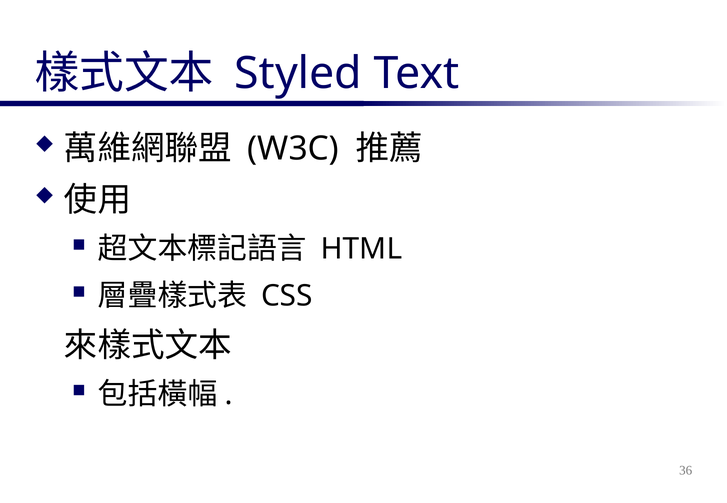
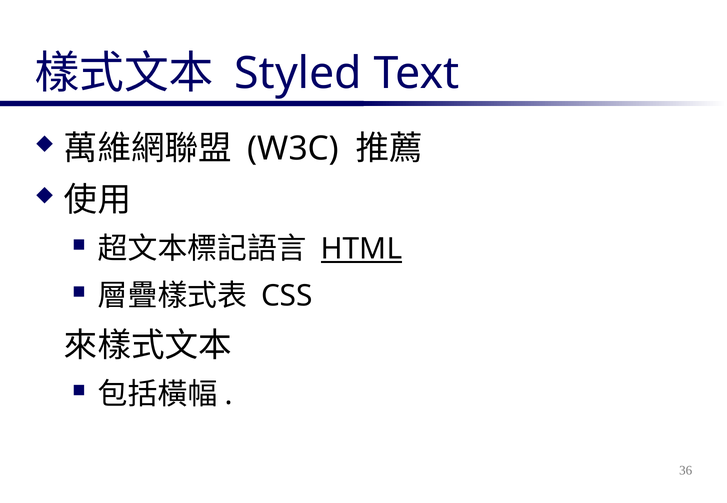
HTML underline: none -> present
